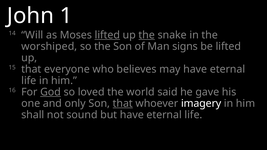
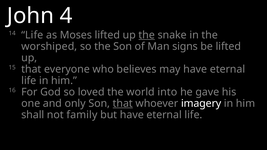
1: 1 -> 4
14 Will: Will -> Life
lifted at (107, 35) underline: present -> none
God underline: present -> none
said: said -> into
sound: sound -> family
